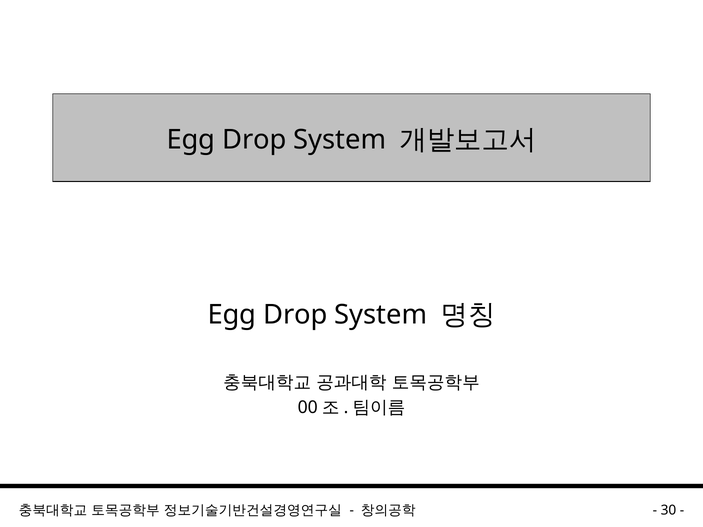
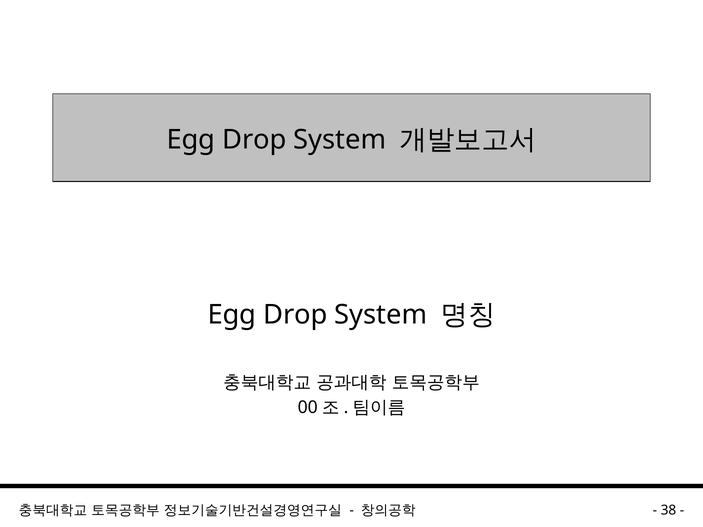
30: 30 -> 38
